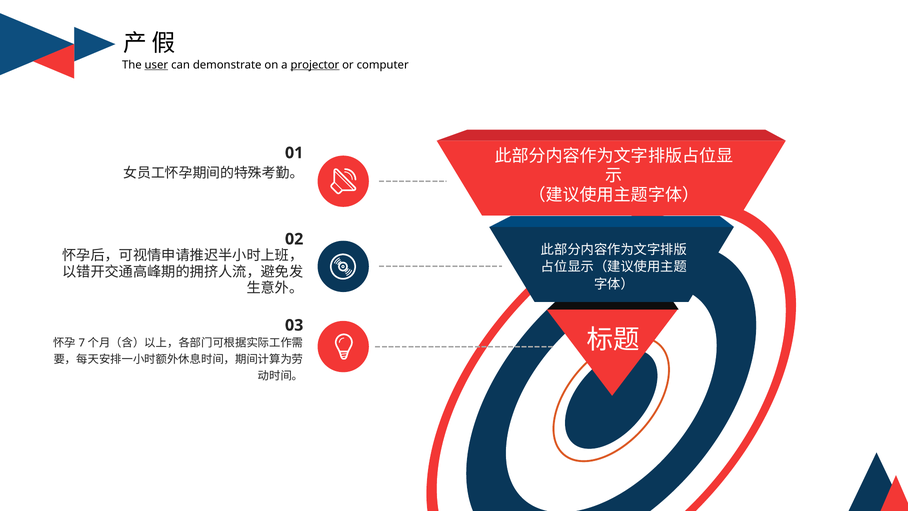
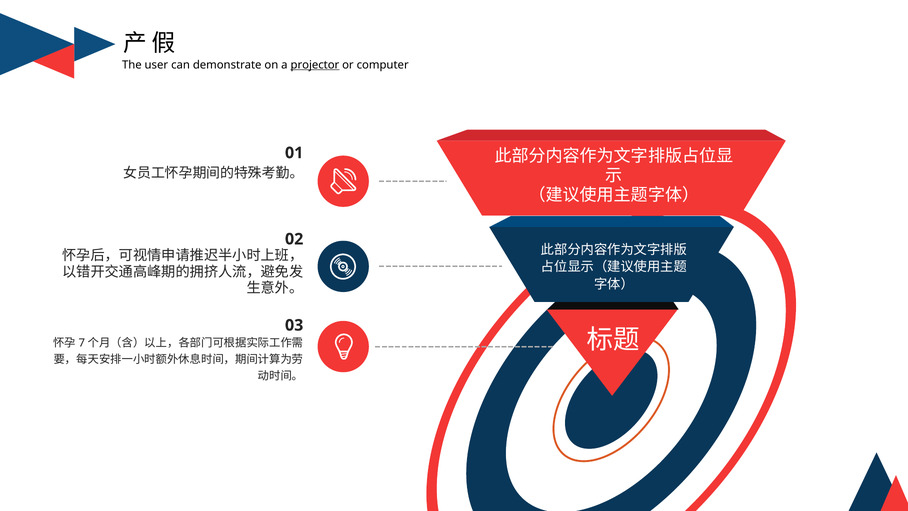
user underline: present -> none
